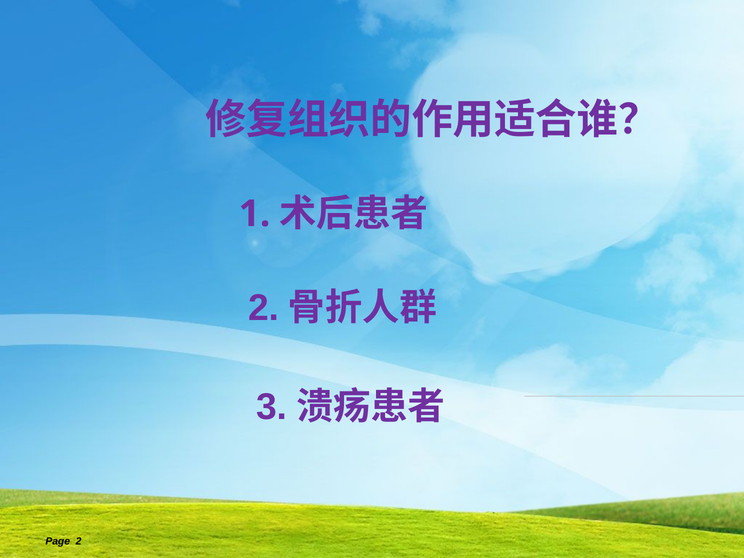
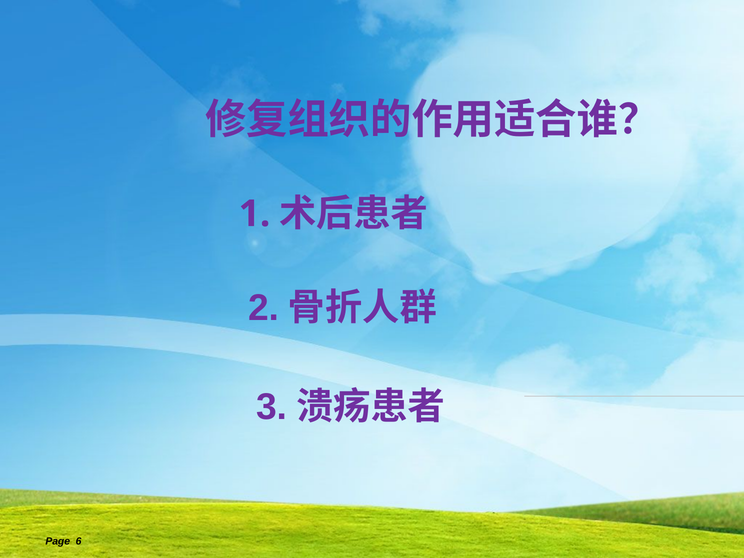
2 at (79, 541): 2 -> 6
